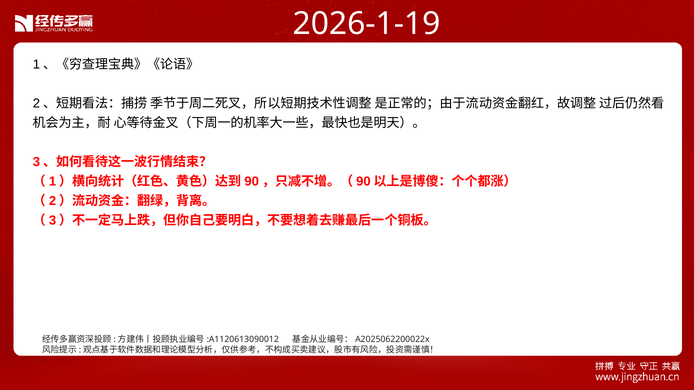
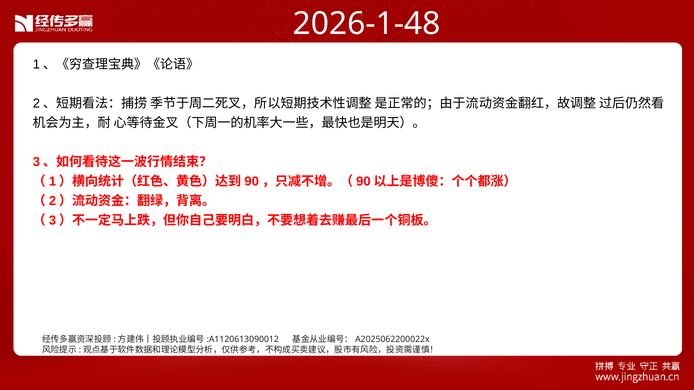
2026-1-19: 2026-1-19 -> 2026-1-48
